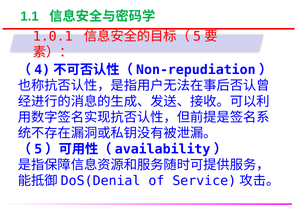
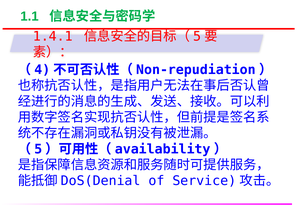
1.0.1: 1.0.1 -> 1.4.1
